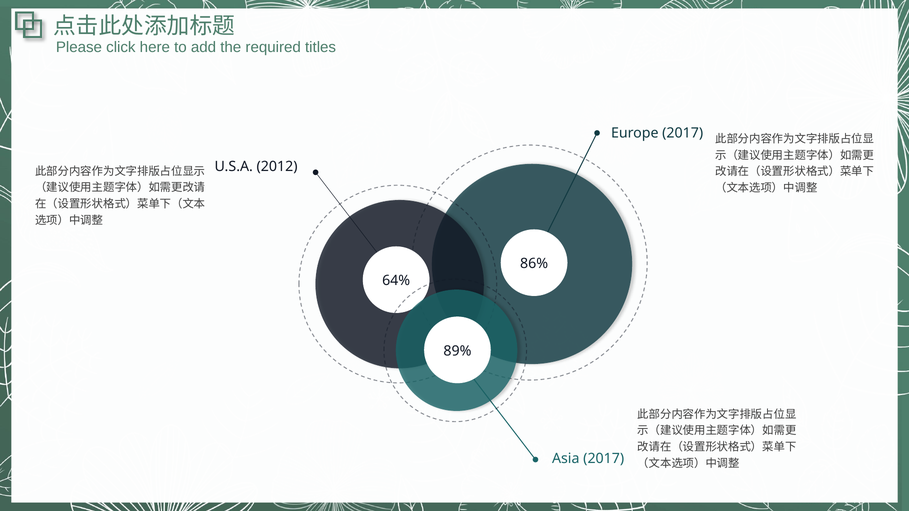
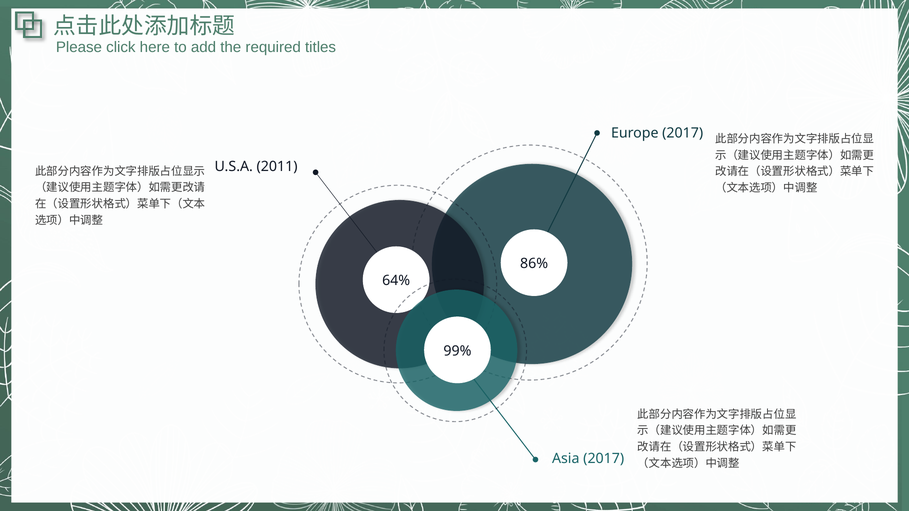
2012: 2012 -> 2011
89%: 89% -> 99%
